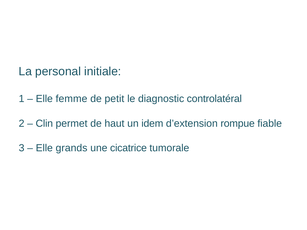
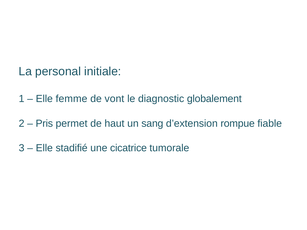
petit: petit -> vont
controlatéral: controlatéral -> globalement
Clin: Clin -> Pris
idem: idem -> sang
grands: grands -> stadifié
